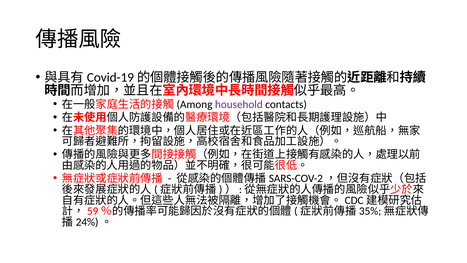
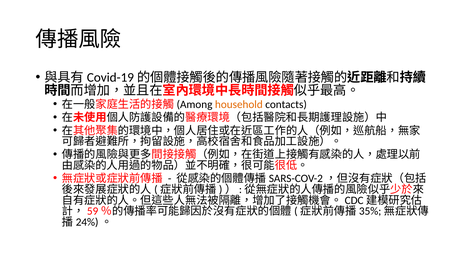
household colour: purple -> orange
